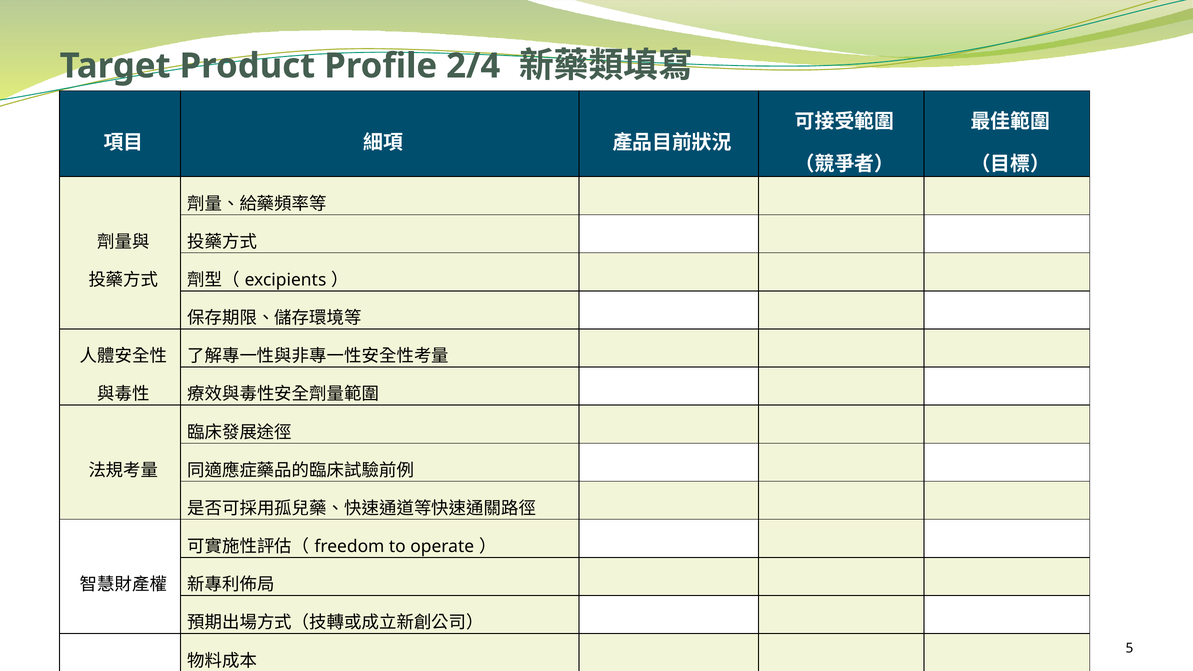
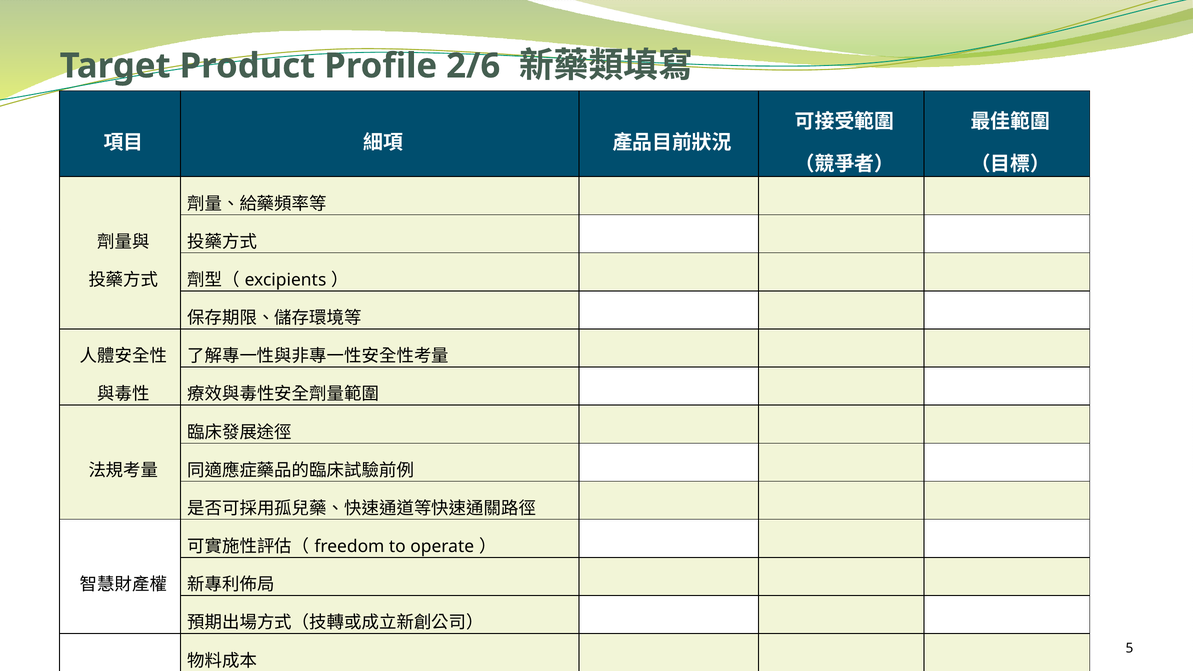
2/4: 2/4 -> 2/6
